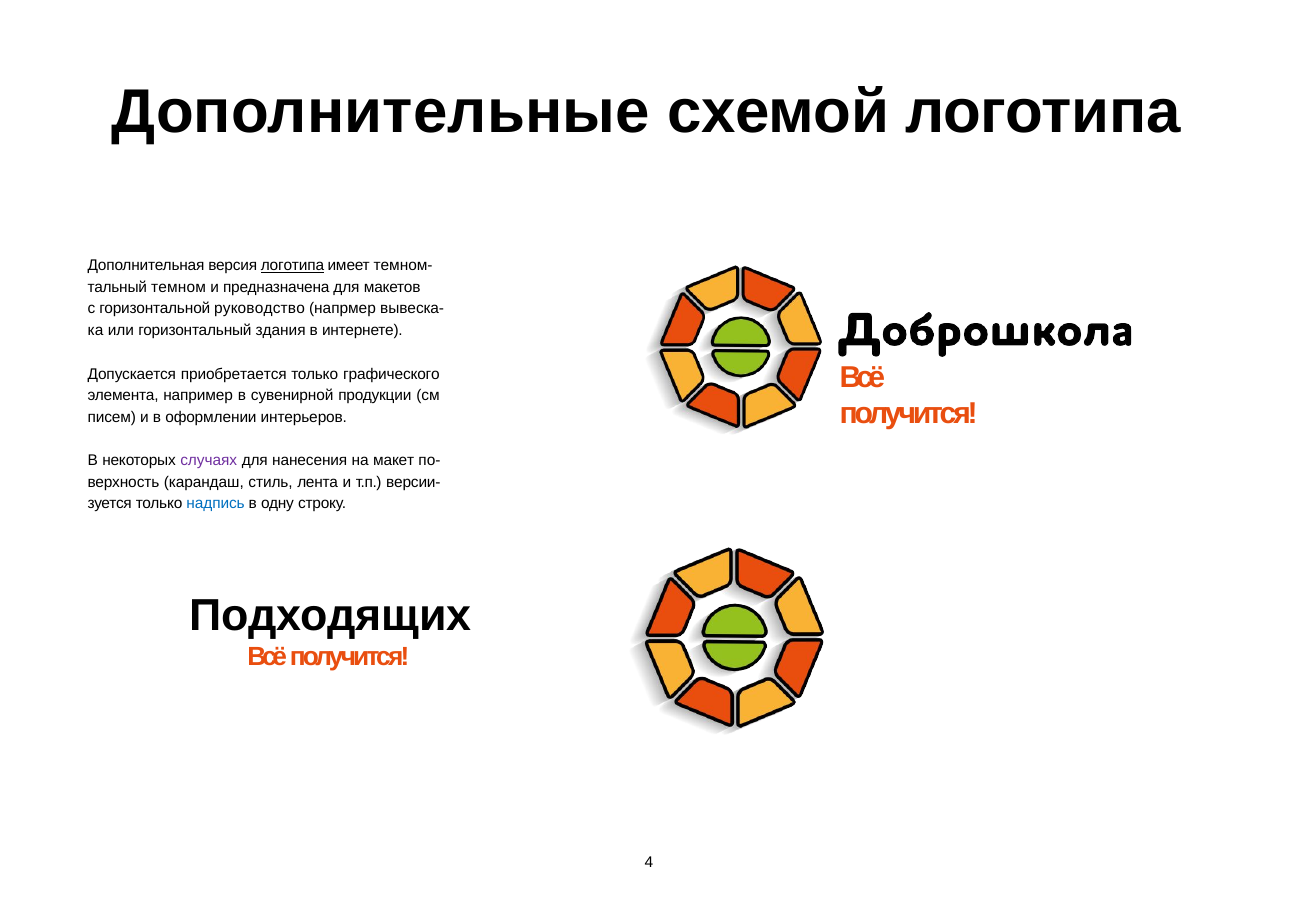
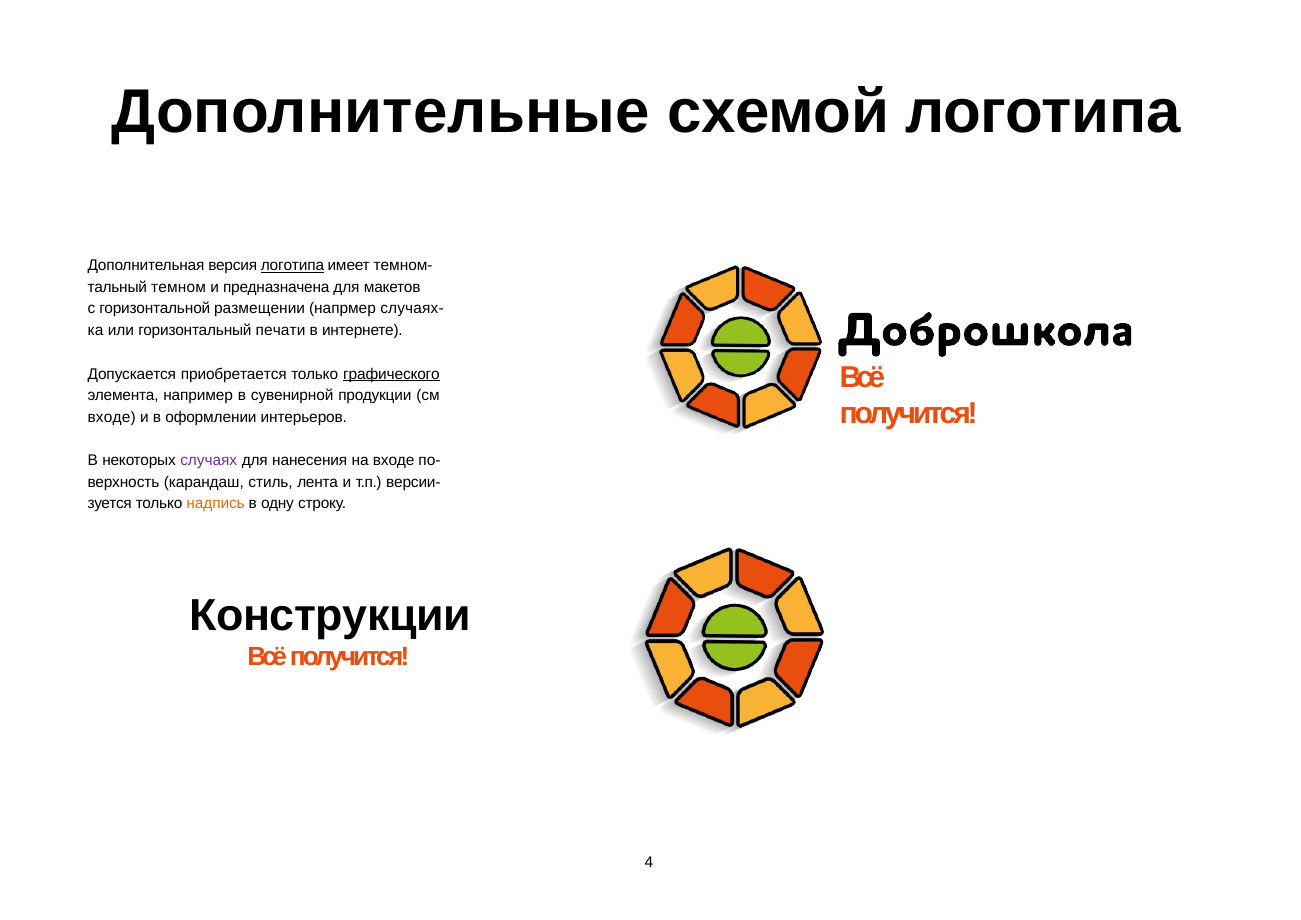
руководство: руководство -> размещении
вывеска-: вывеска- -> случаях-
здания: здания -> печати
графического underline: none -> present
писем at (112, 417): писем -> входе
на макет: макет -> входе
надпись colour: blue -> orange
Подходящих: Подходящих -> Конструкции
